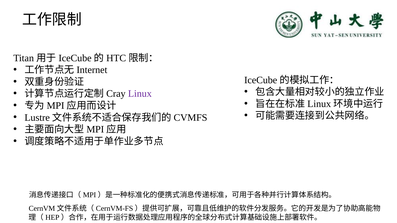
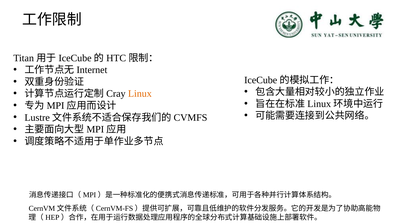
Linux colour: purple -> orange
